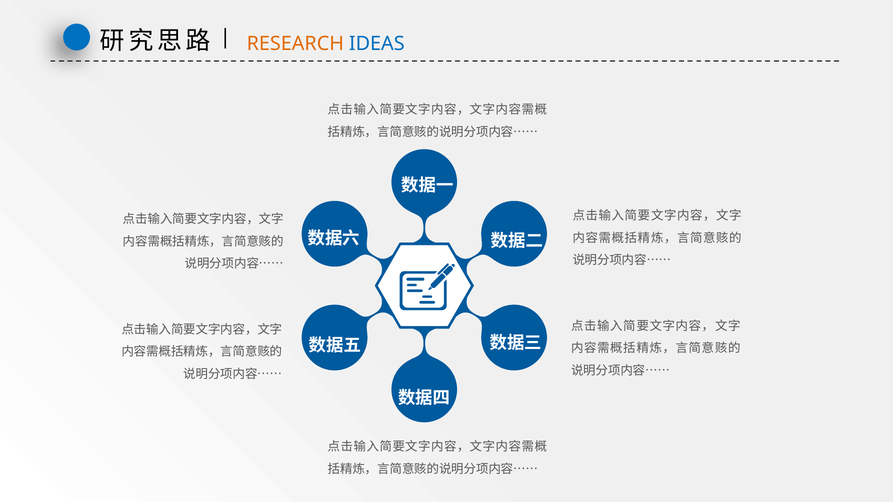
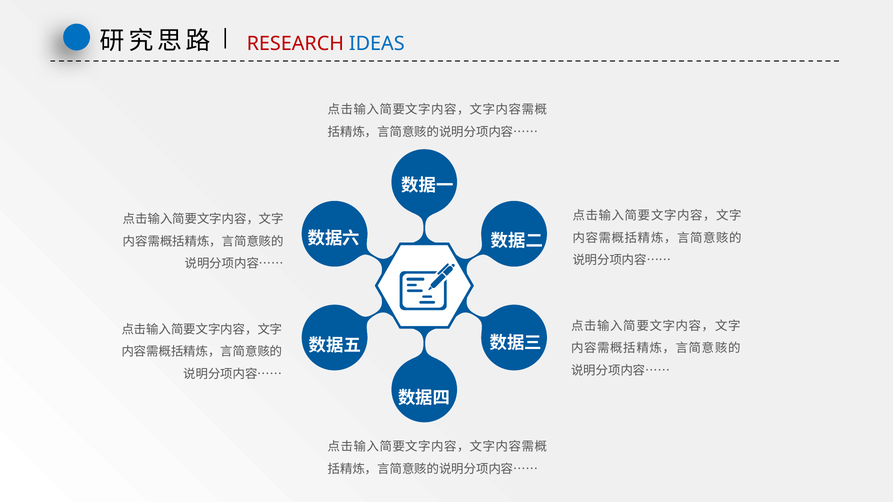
RESEARCH colour: orange -> red
